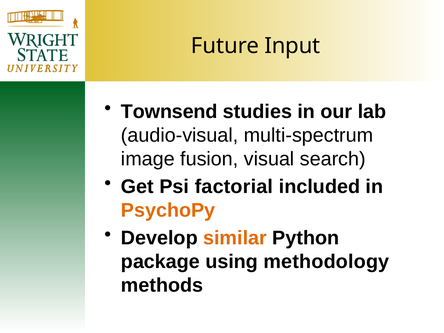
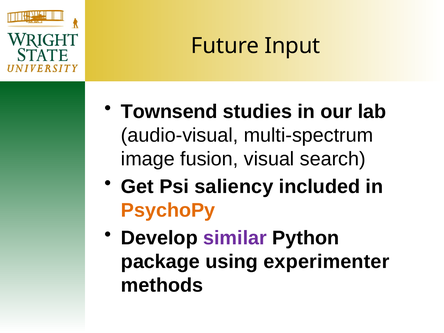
factorial: factorial -> saliency
similar colour: orange -> purple
methodology: methodology -> experimenter
